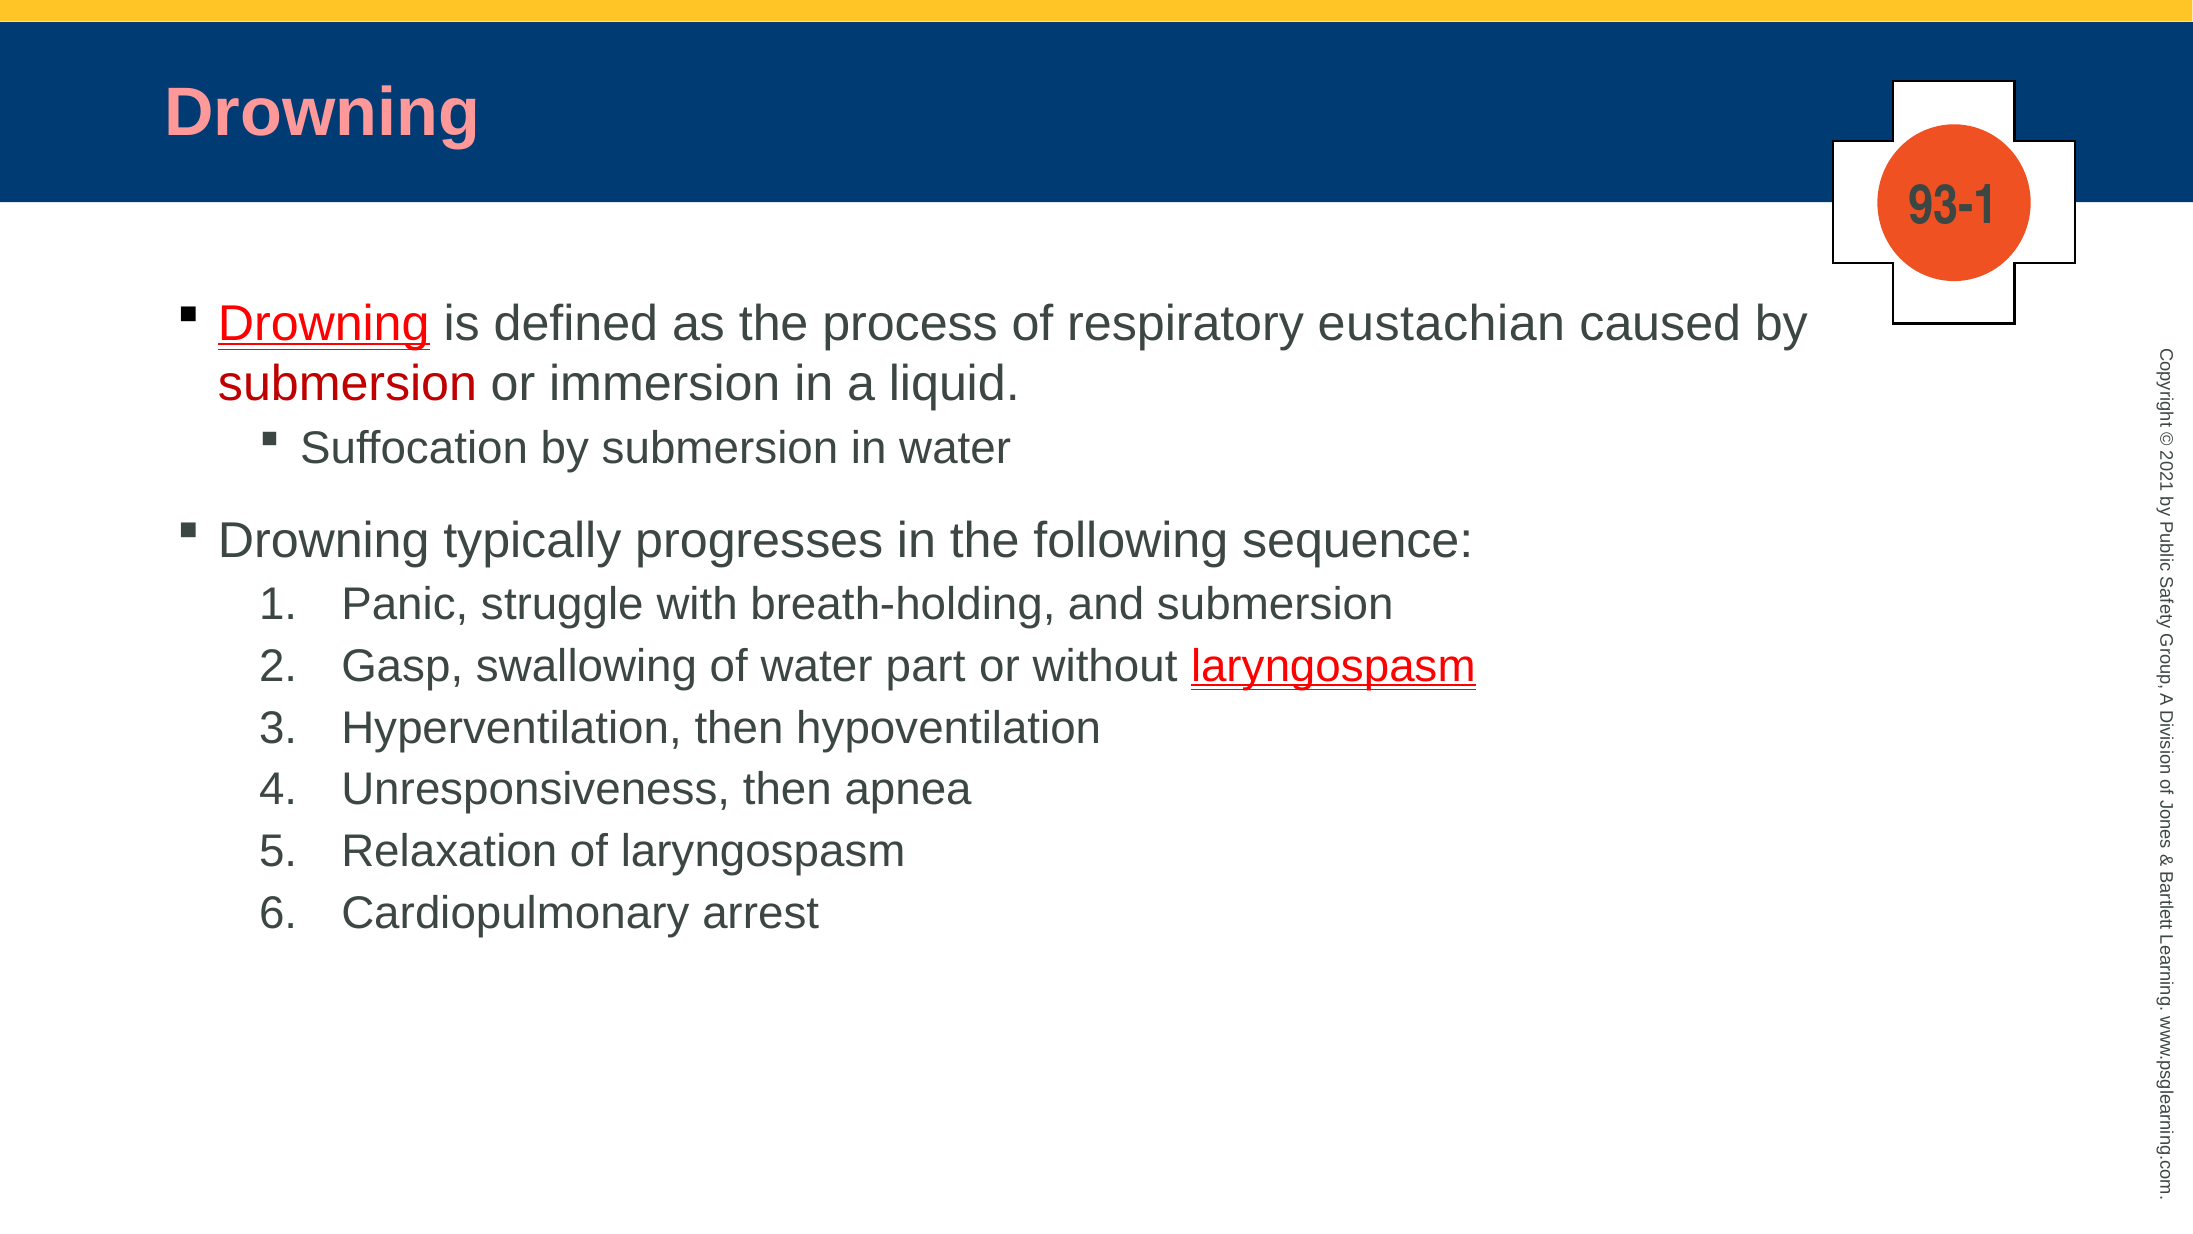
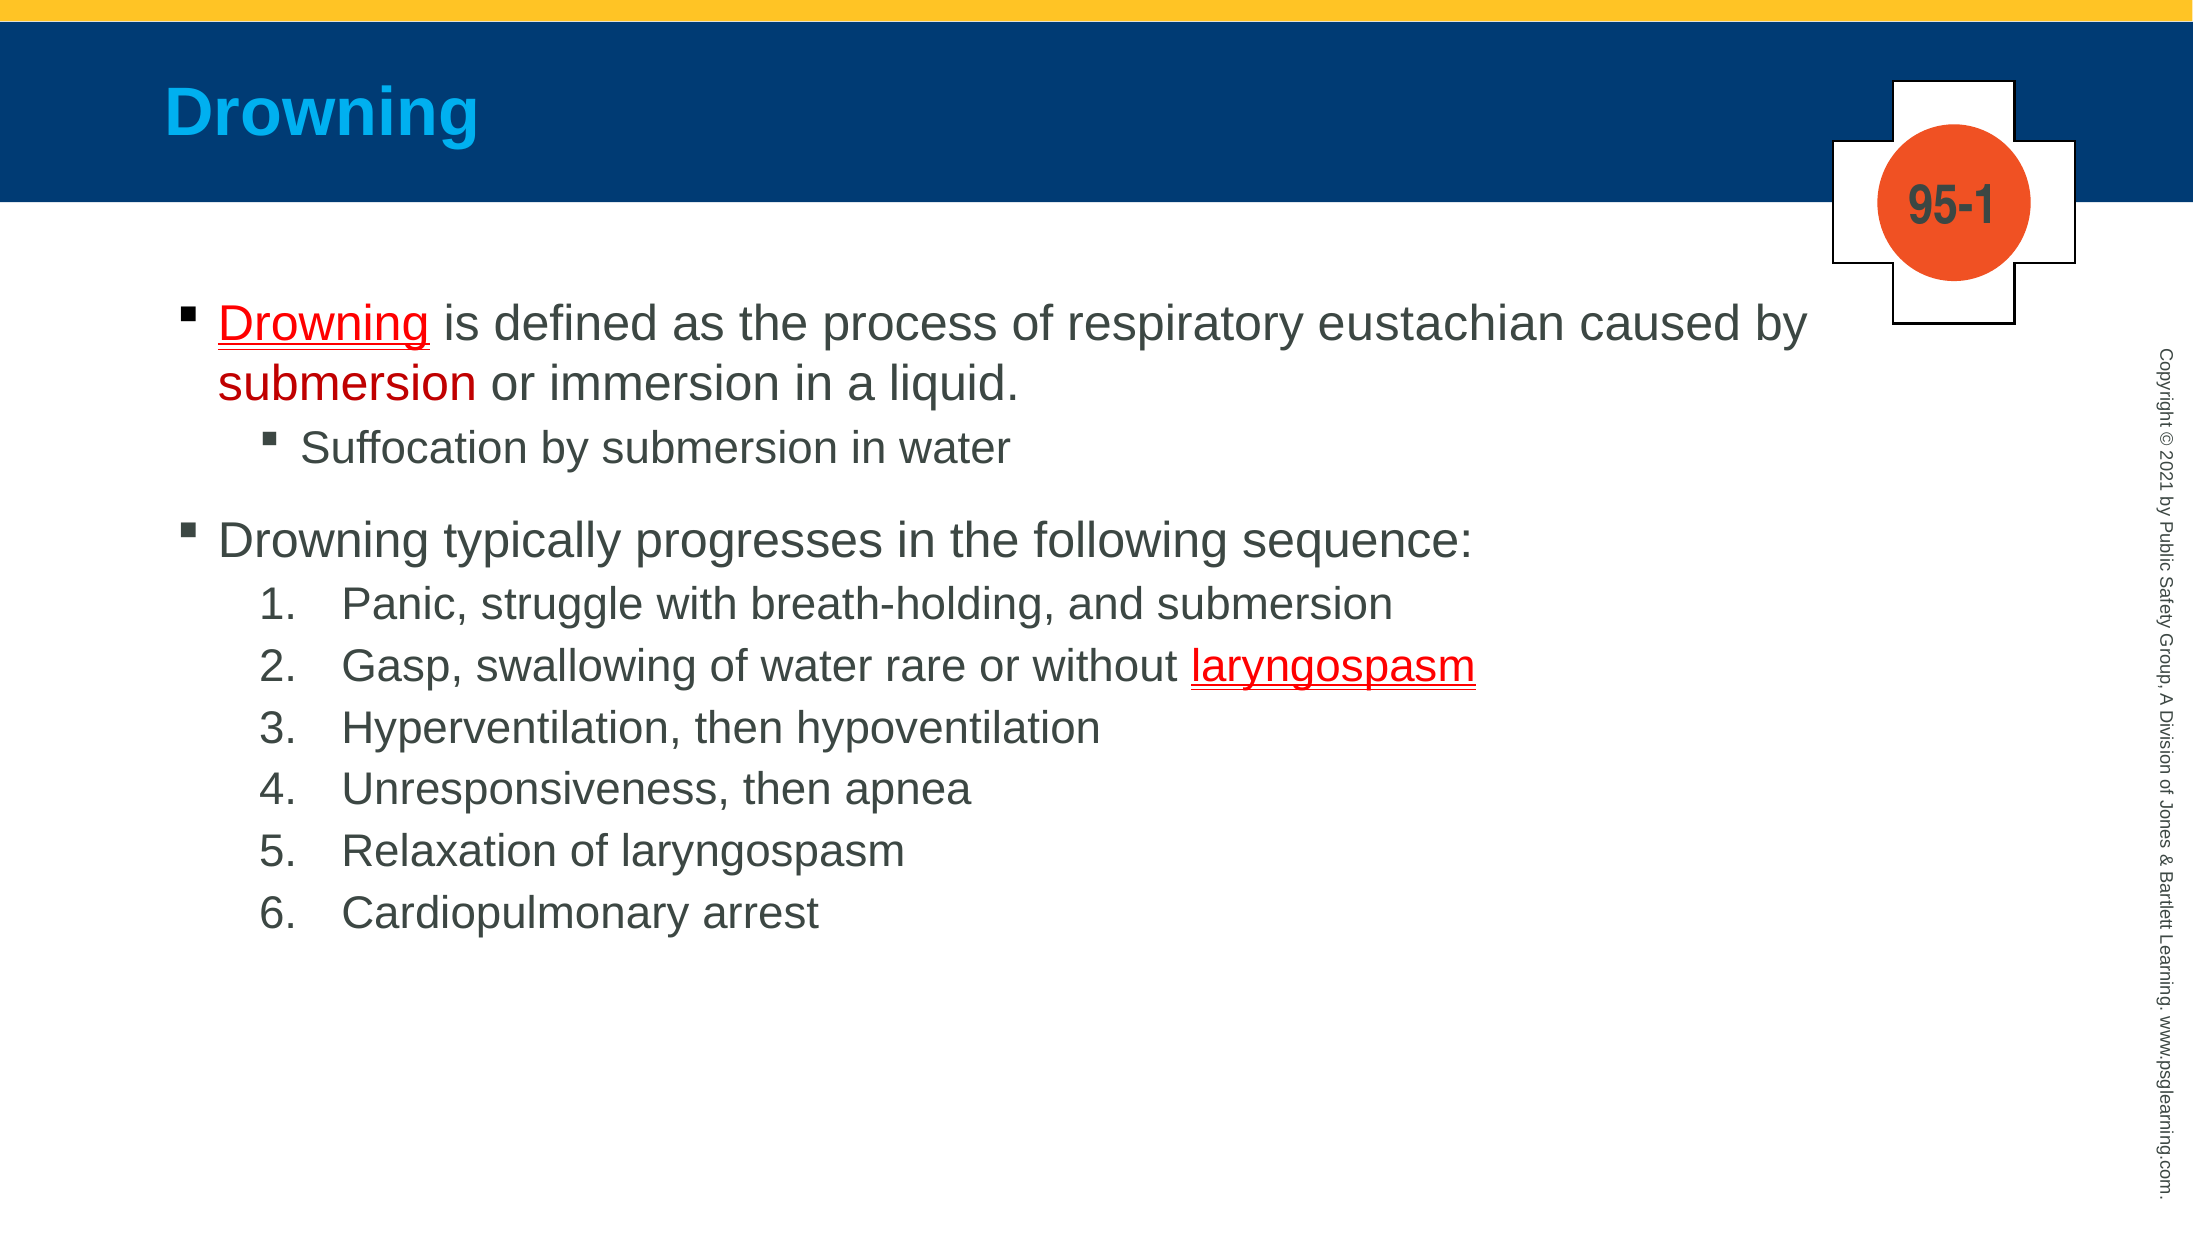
Drowning at (322, 113) colour: pink -> light blue
93-1: 93-1 -> 95-1
part: part -> rare
